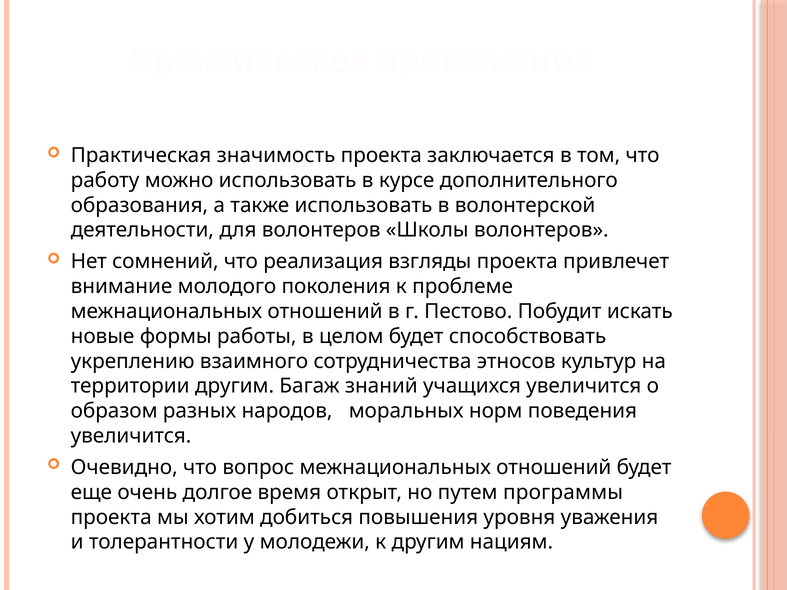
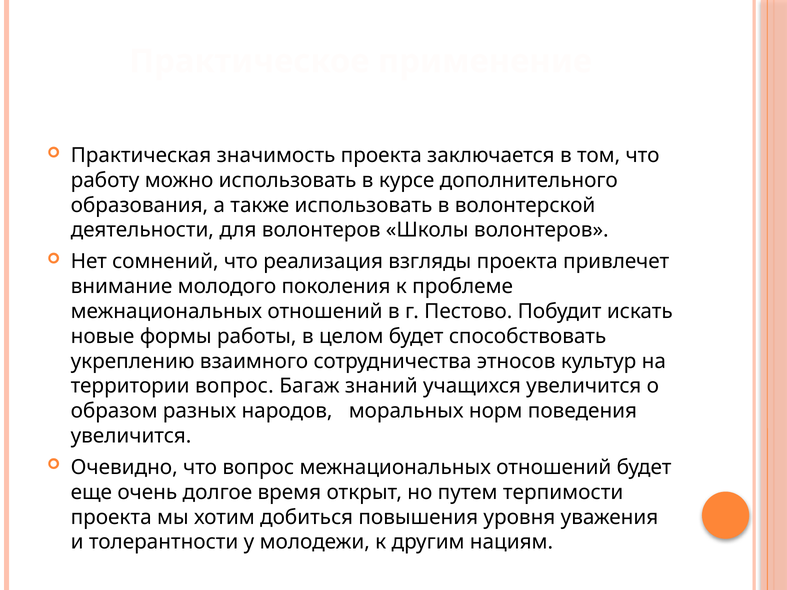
территории другим: другим -> вопрос
программы: программы -> терпимости
